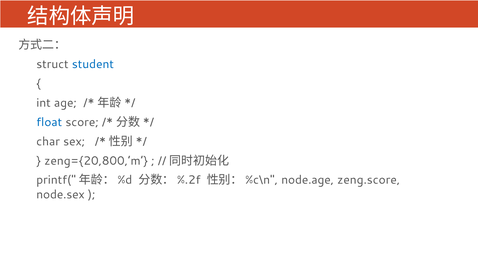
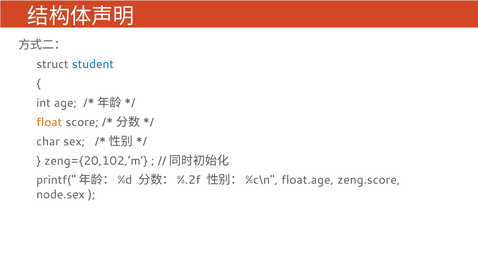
float colour: blue -> orange
zeng={20,800,’m: zeng={20,800,’m -> zeng={20,102,’m
node.age: node.age -> float.age
